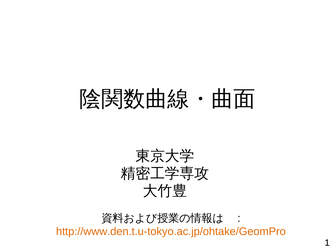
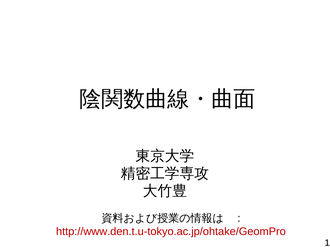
http://www.den.t.u-tokyo.ac.jp/ohtake/GeomPro colour: orange -> red
